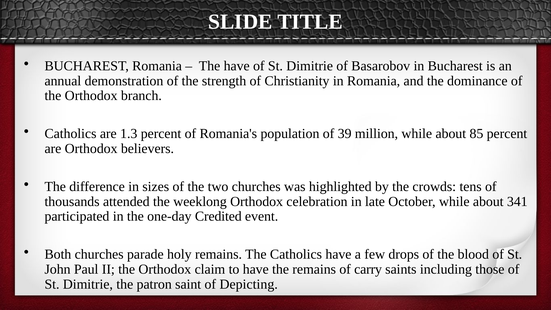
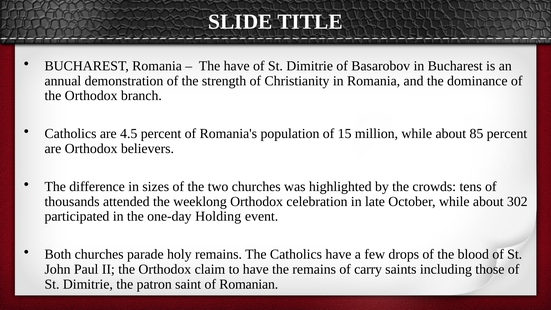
1.3: 1.3 -> 4.5
39: 39 -> 15
341: 341 -> 302
Credited: Credited -> Holding
Depicting: Depicting -> Romanian
